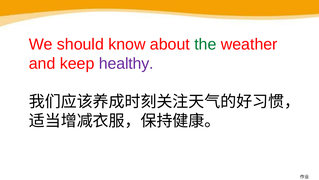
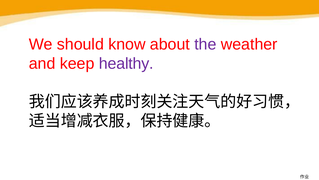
the colour: green -> purple
